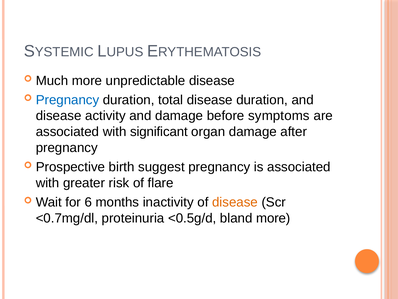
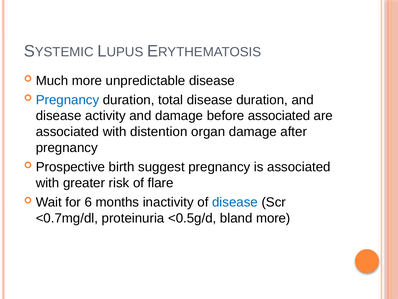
before symptoms: symptoms -> associated
significant: significant -> distention
disease at (235, 202) colour: orange -> blue
